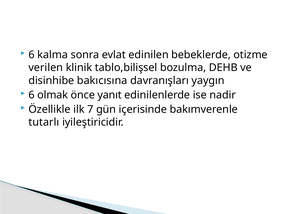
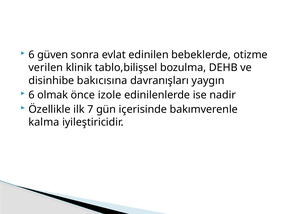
kalma: kalma -> güven
yanıt: yanıt -> izole
tutarlı: tutarlı -> kalma
